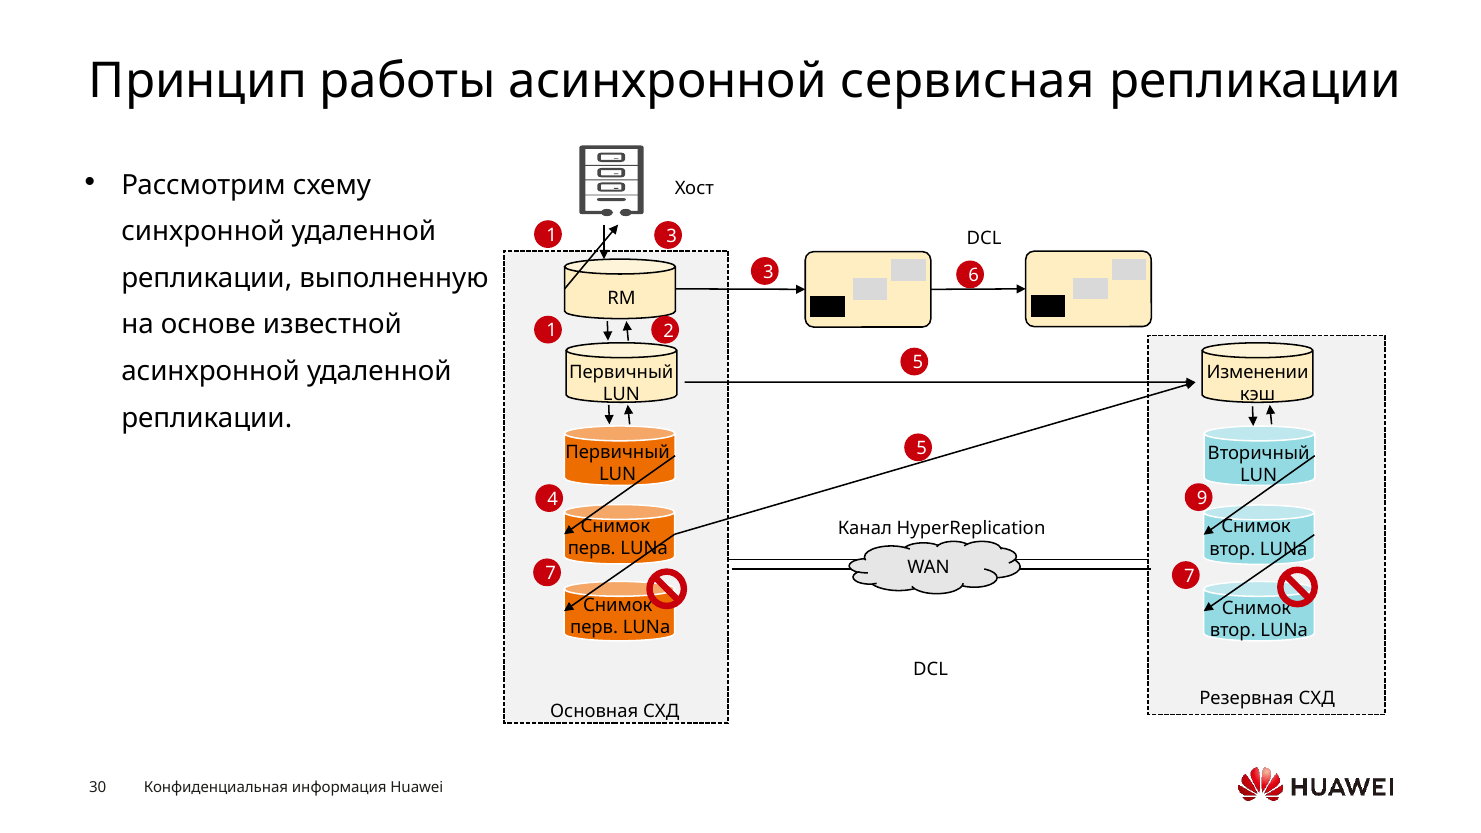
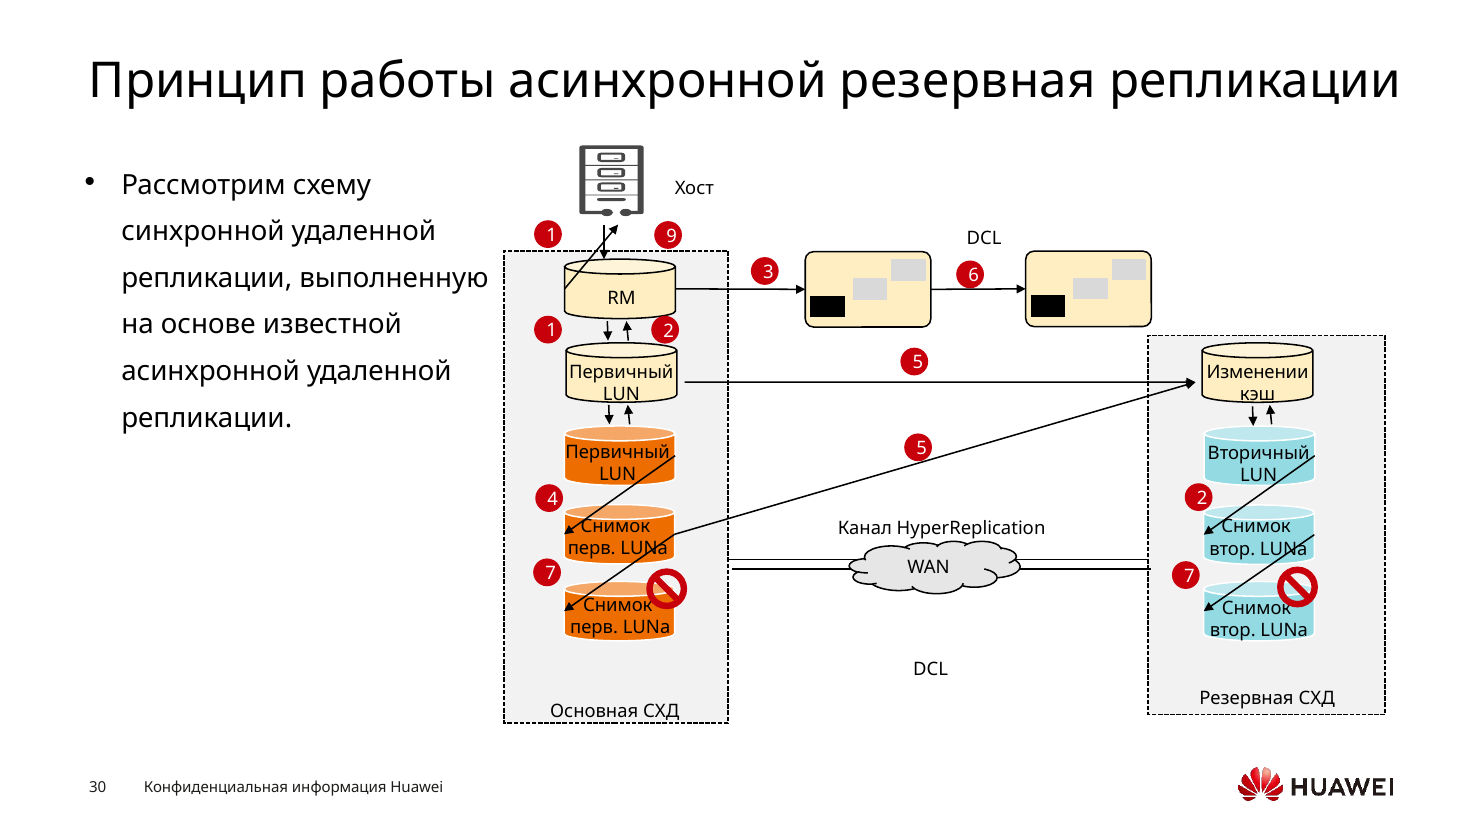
асинхронной сервисная: сервисная -> резервная
1 3: 3 -> 9
4 9: 9 -> 2
